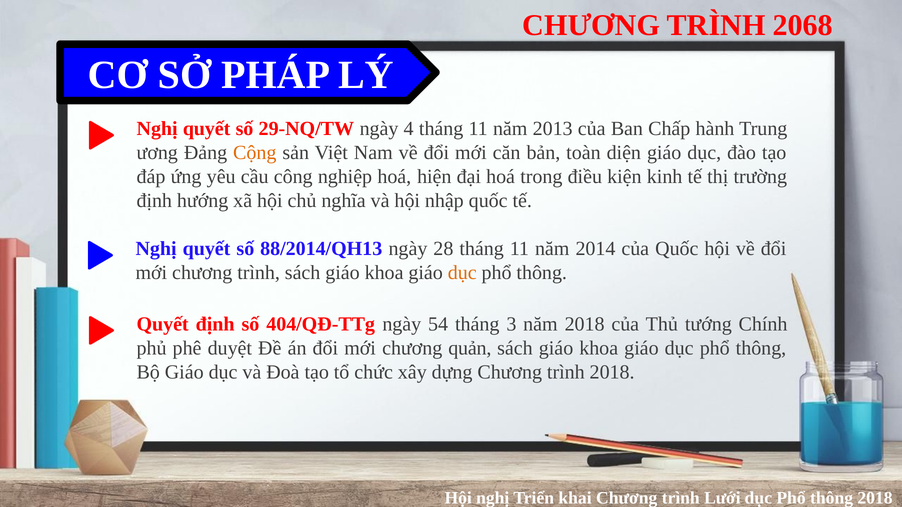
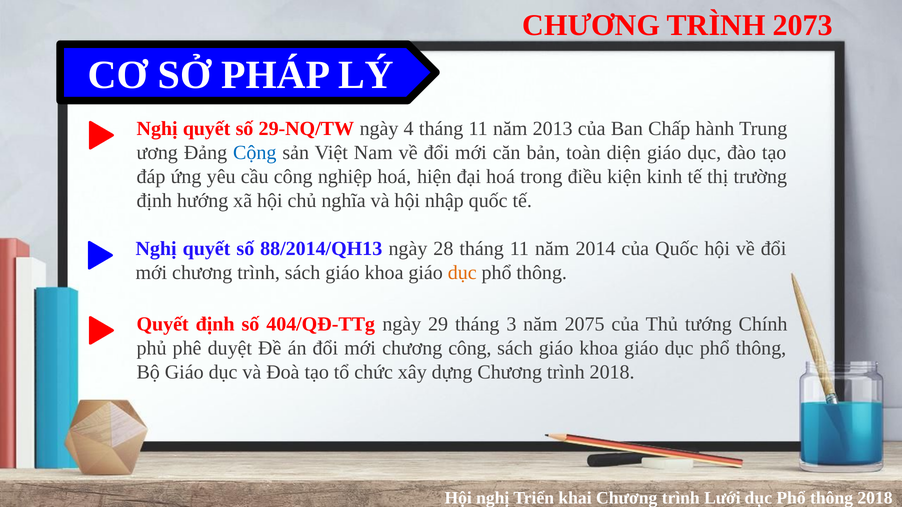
2068: 2068 -> 2073
Cộng colour: orange -> blue
54: 54 -> 29
năm 2018: 2018 -> 2075
chương quản: quản -> công
